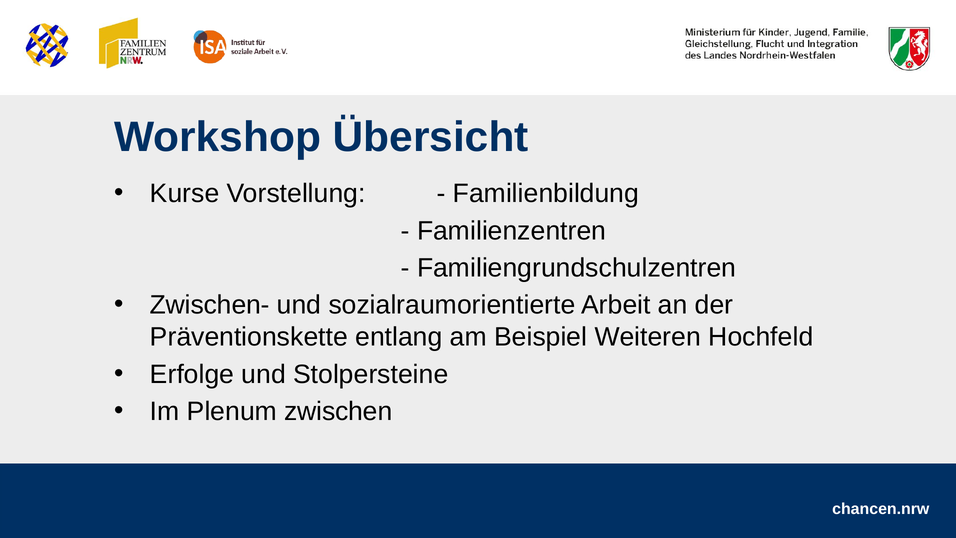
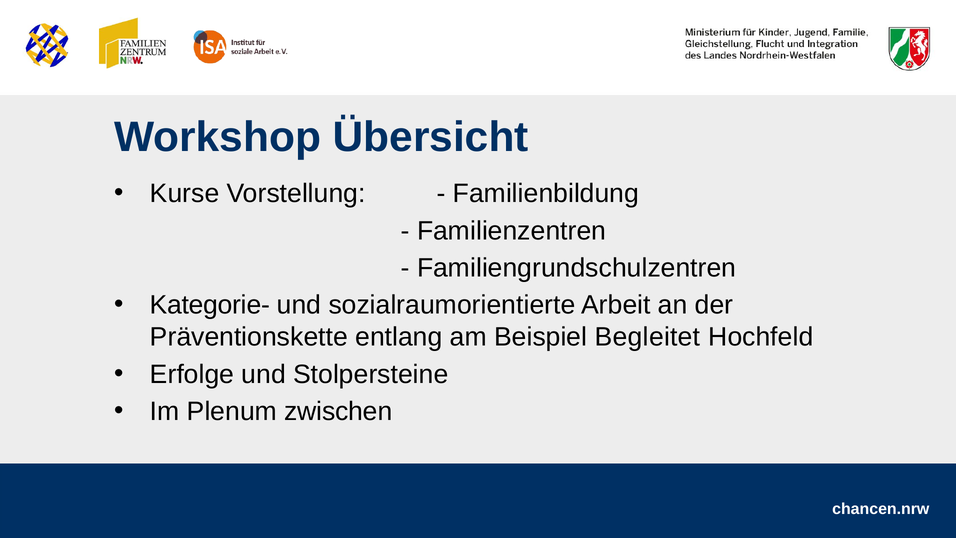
Zwischen-: Zwischen- -> Kategorie-
Weiteren: Weiteren -> Begleitet
